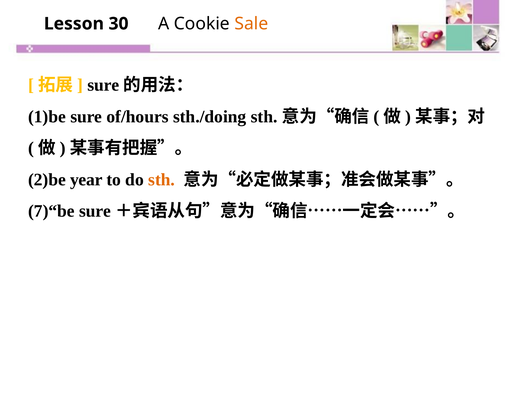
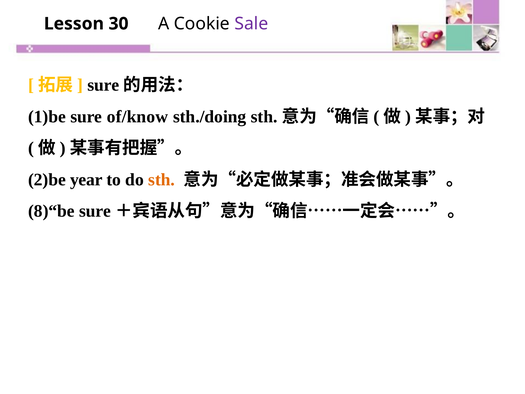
Sale colour: orange -> purple
of/hours: of/hours -> of/know
7)“be: 7)“be -> 8)“be
